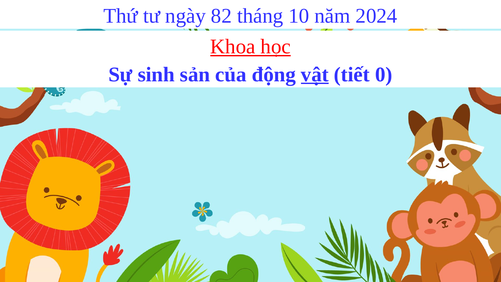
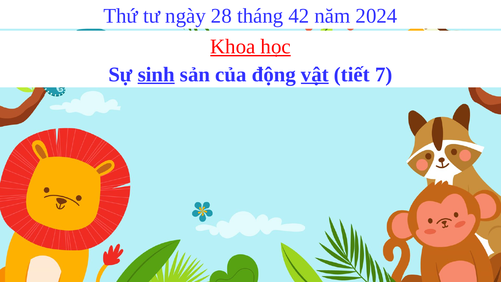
82: 82 -> 28
10: 10 -> 42
sinh underline: none -> present
0: 0 -> 7
